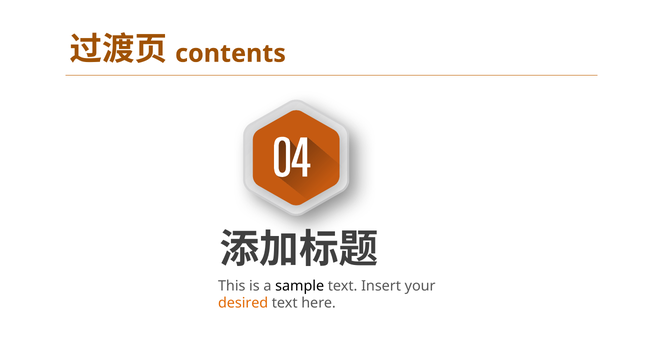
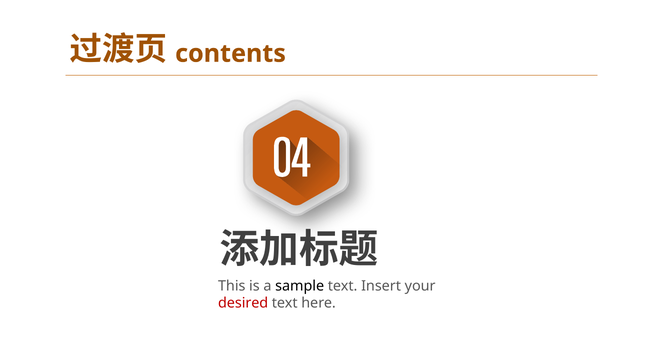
desired colour: orange -> red
